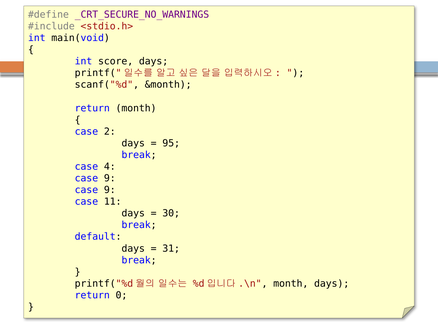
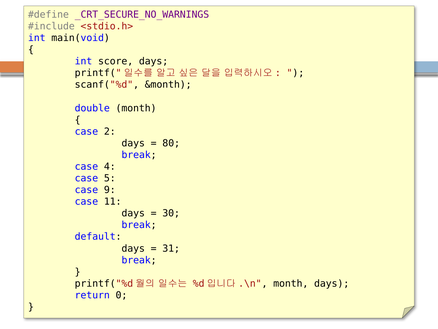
return at (92, 108): return -> double
95: 95 -> 80
9 at (110, 178): 9 -> 5
